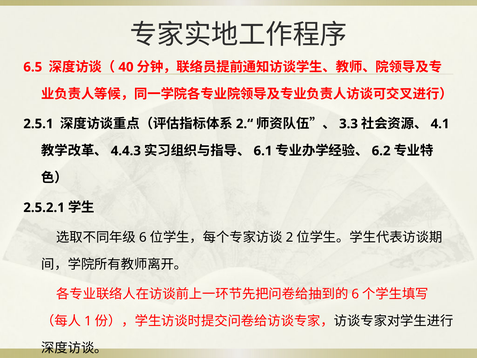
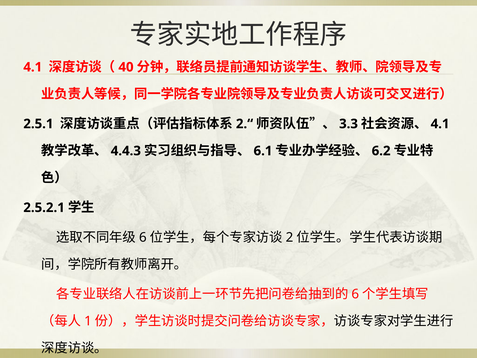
6.5 at (33, 67): 6.5 -> 4.1
